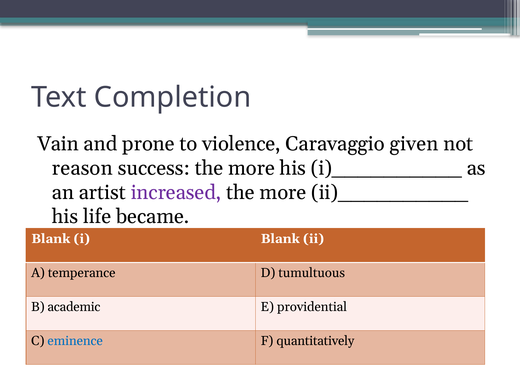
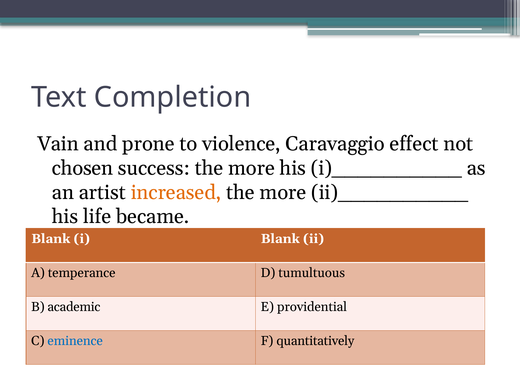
given: given -> effect
reason: reason -> chosen
increased colour: purple -> orange
